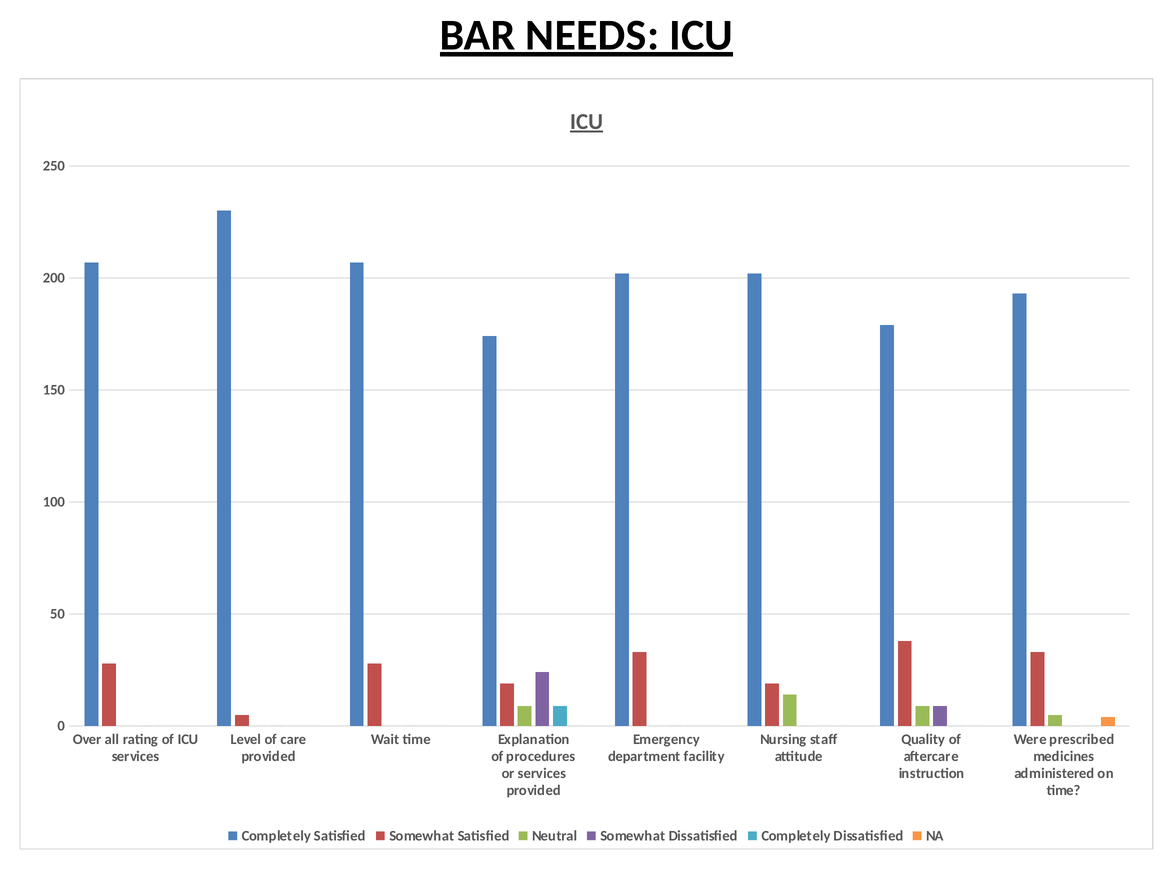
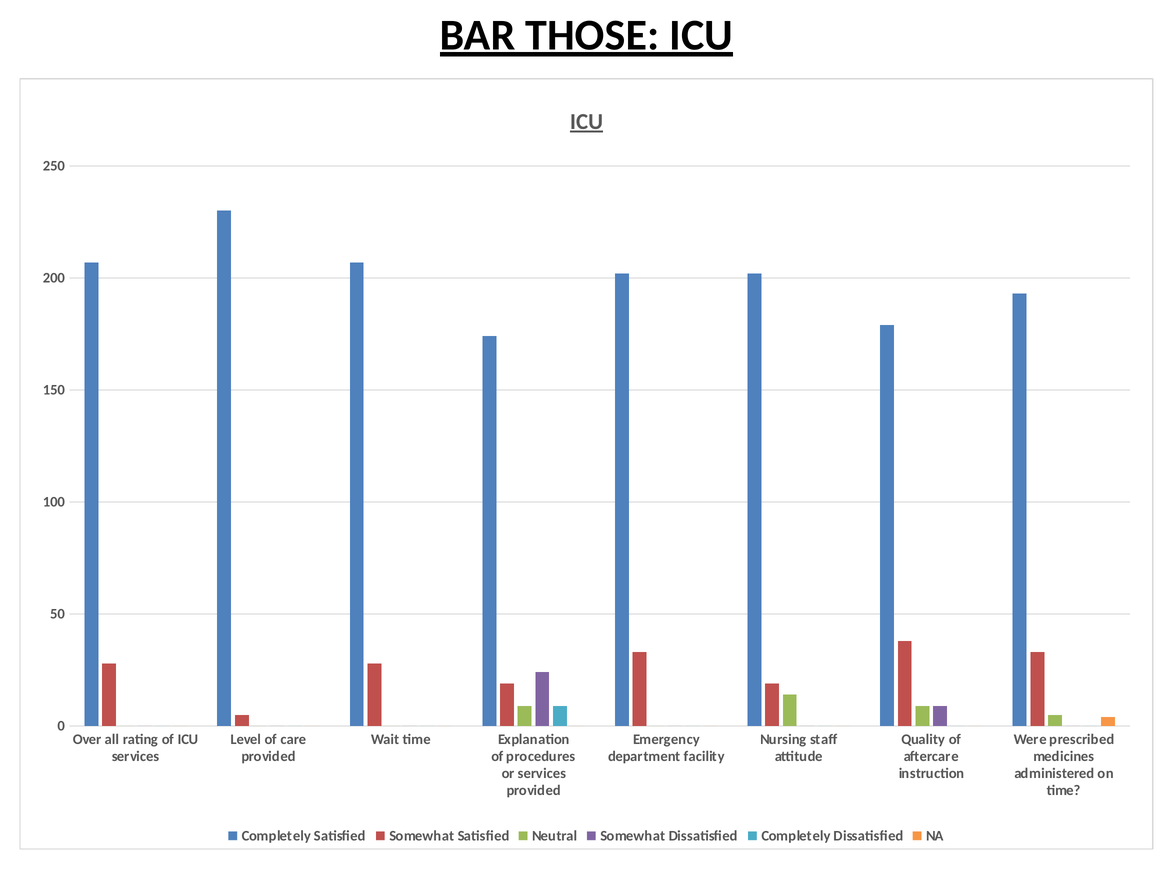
NEEDS: NEEDS -> THOSE
